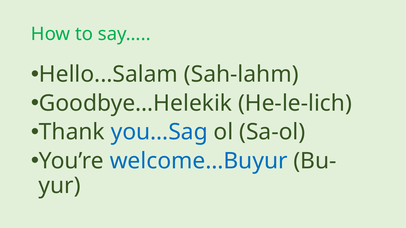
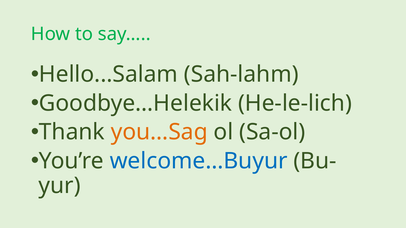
you…Sag colour: blue -> orange
